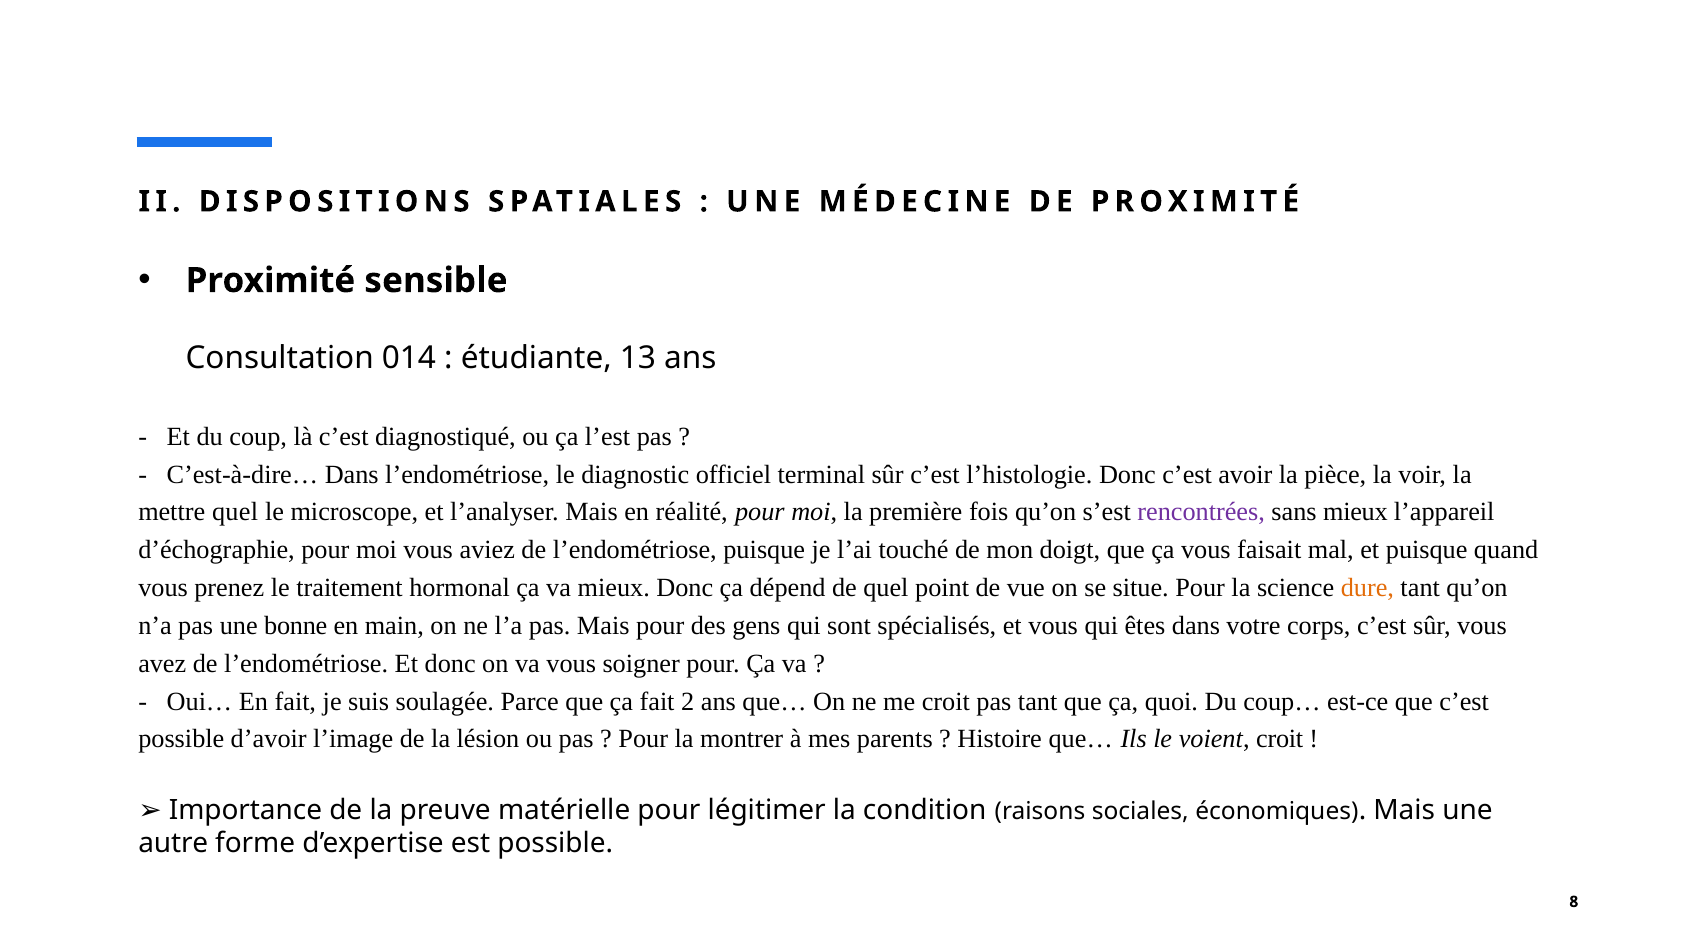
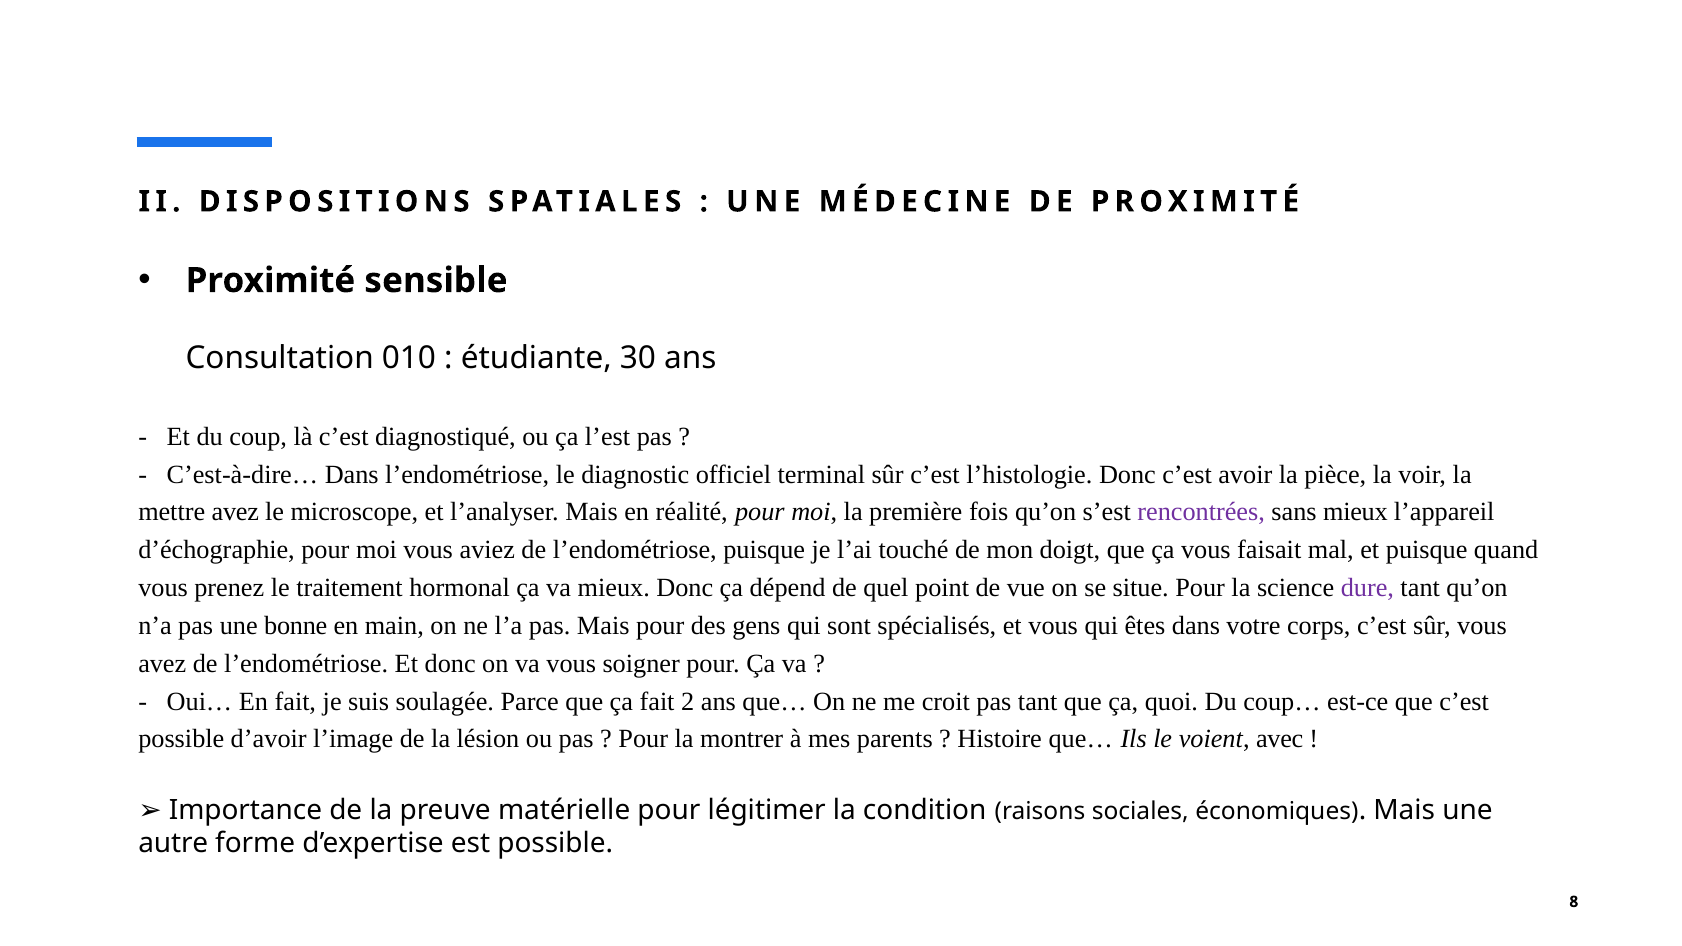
014: 014 -> 010
13: 13 -> 30
mettre quel: quel -> avez
dure colour: orange -> purple
voient croit: croit -> avec
